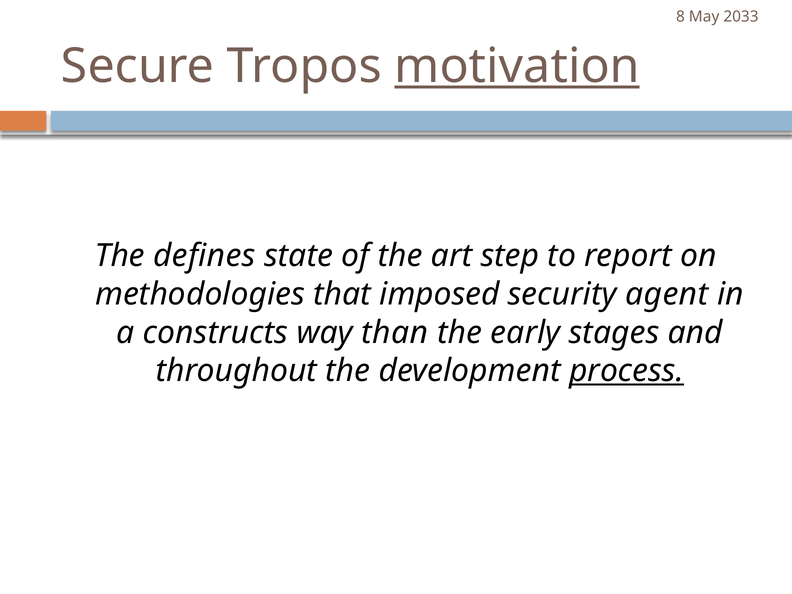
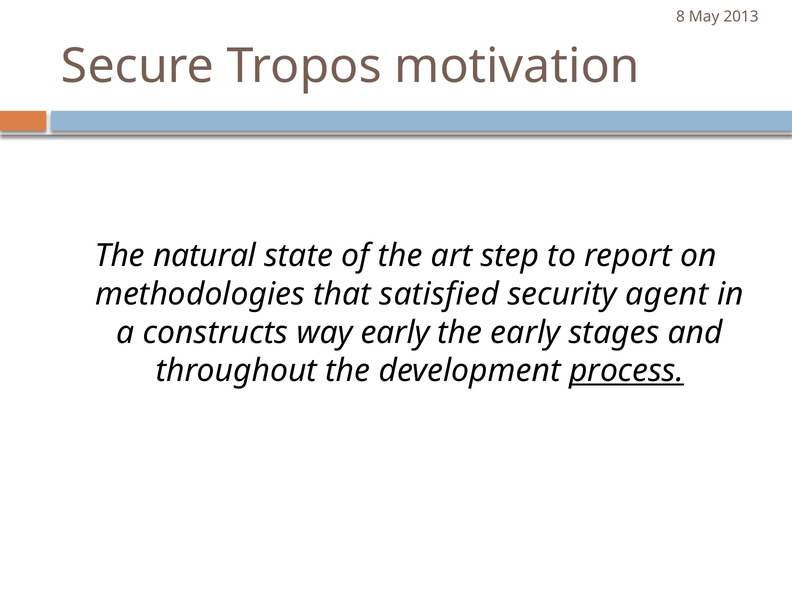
2033: 2033 -> 2013
motivation underline: present -> none
defines: defines -> natural
imposed: imposed -> satisfied
way than: than -> early
